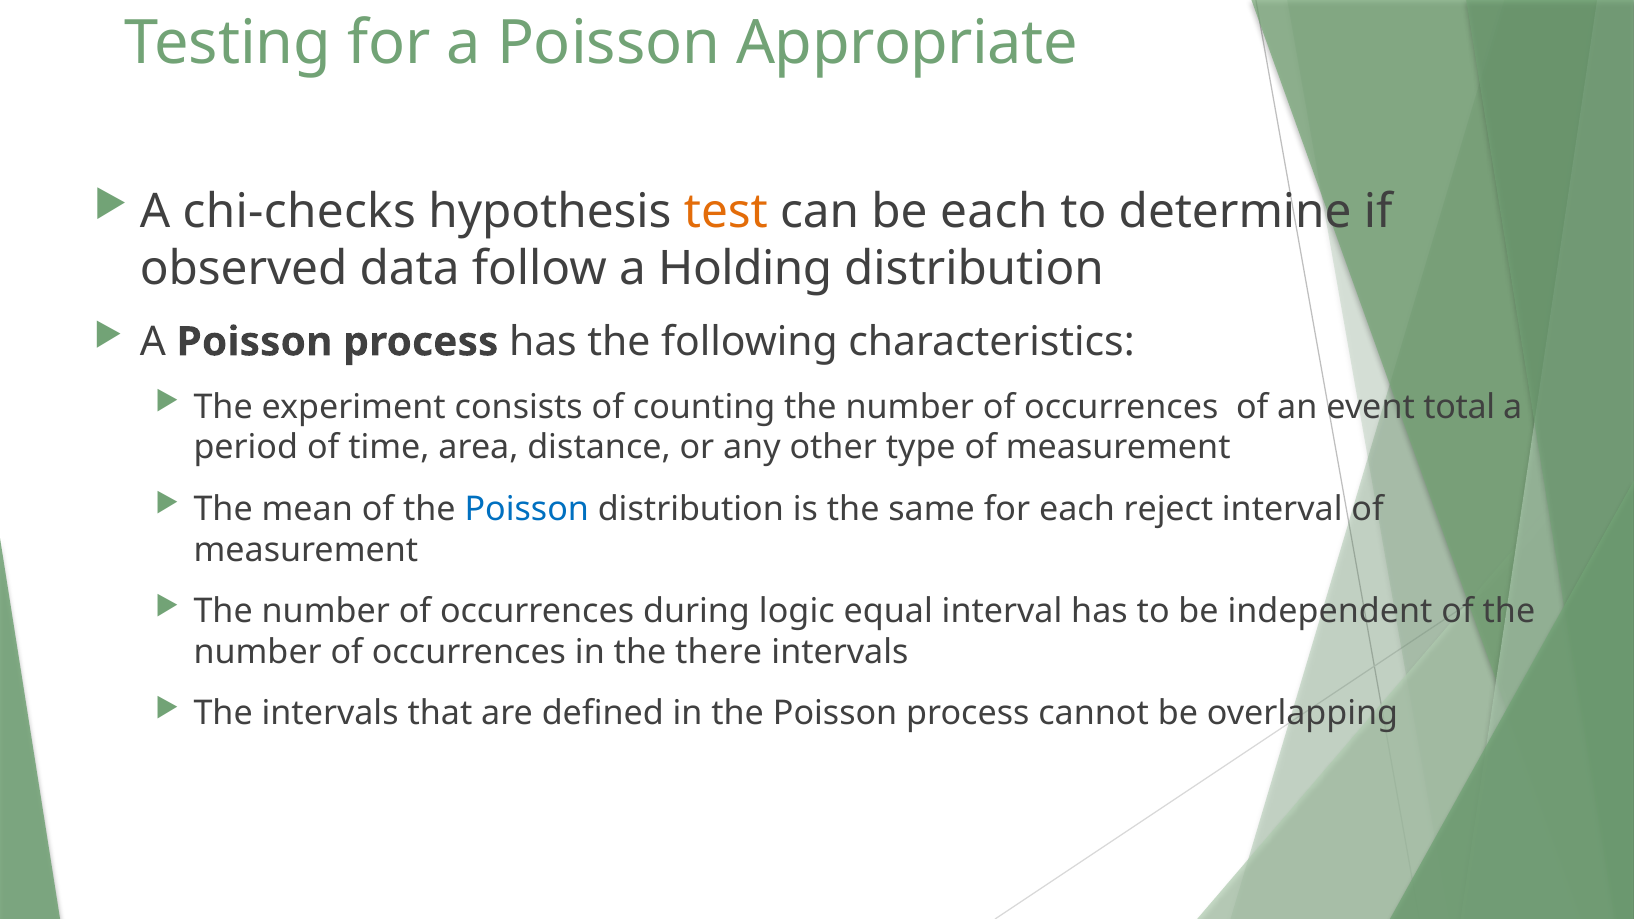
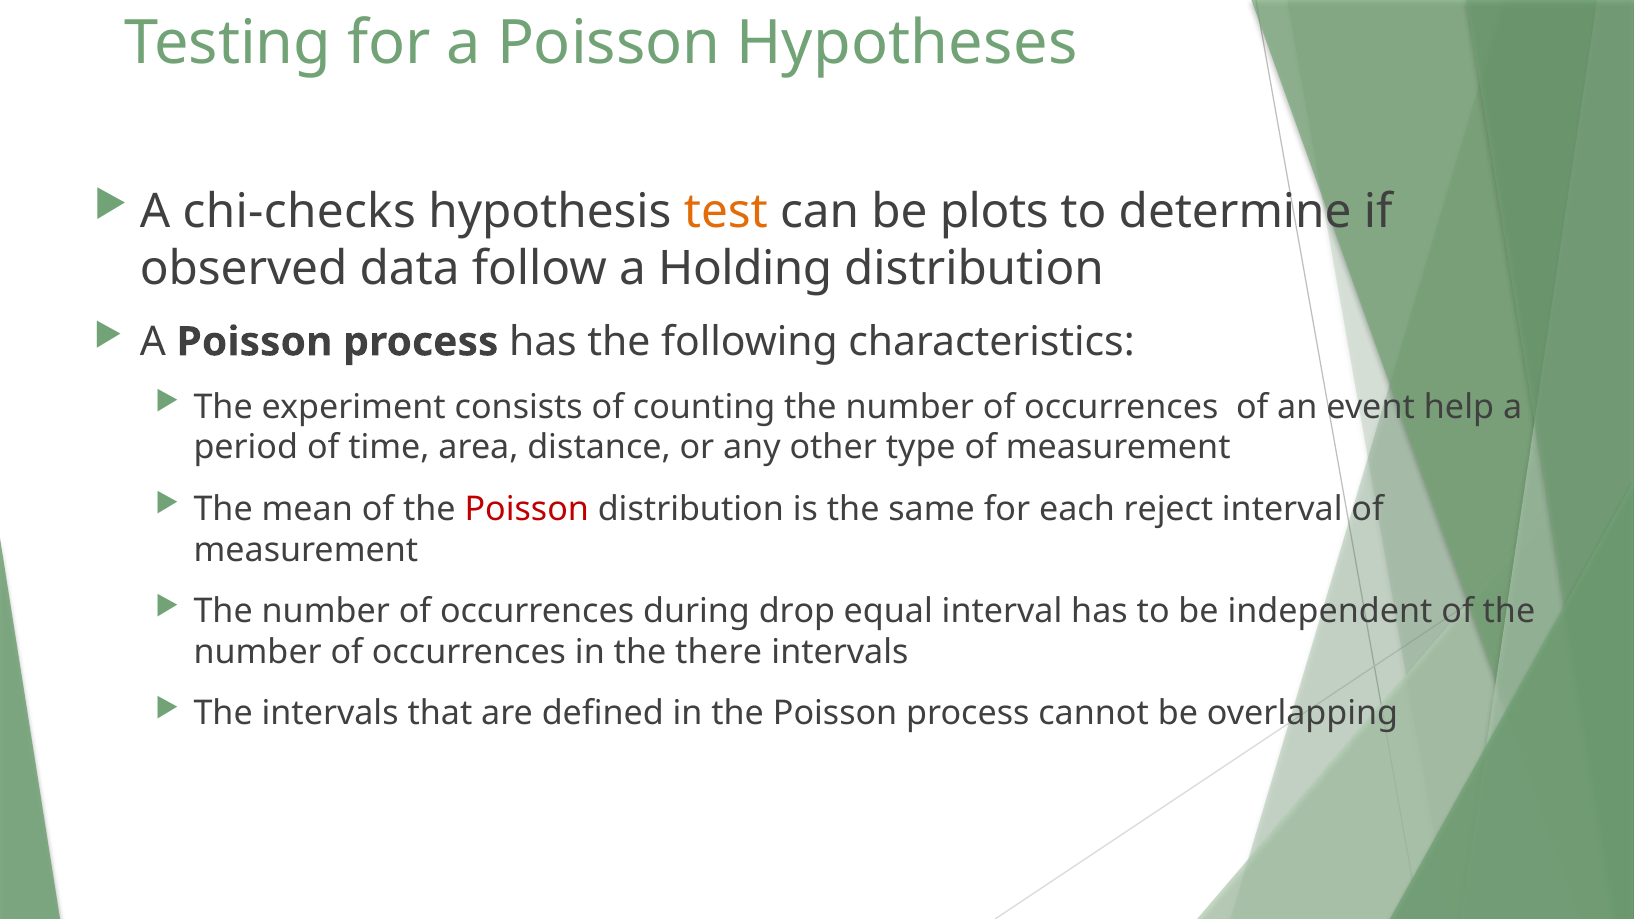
Appropriate: Appropriate -> Hypotheses
be each: each -> plots
total: total -> help
Poisson at (527, 509) colour: blue -> red
logic: logic -> drop
